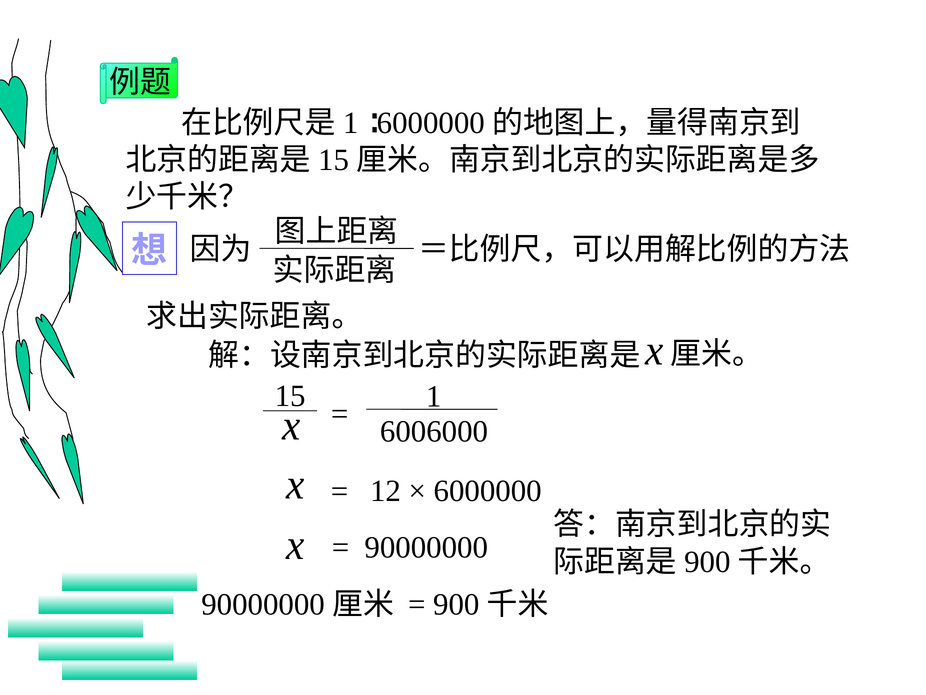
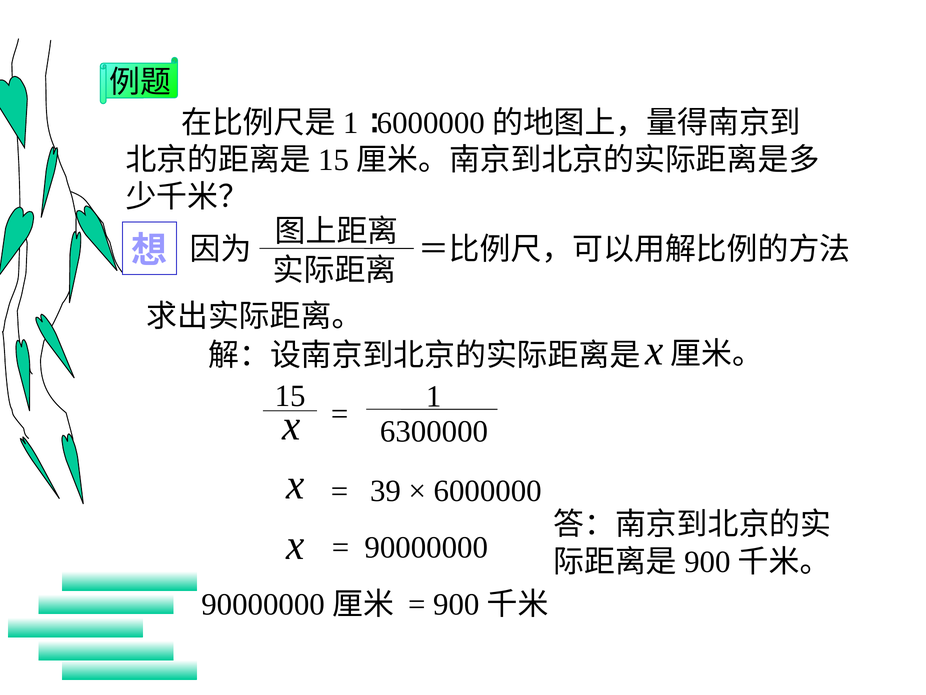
6006000: 6006000 -> 6300000
12: 12 -> 39
